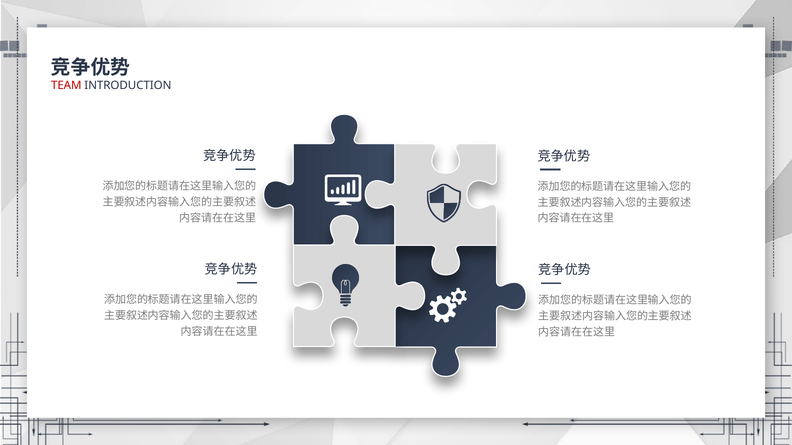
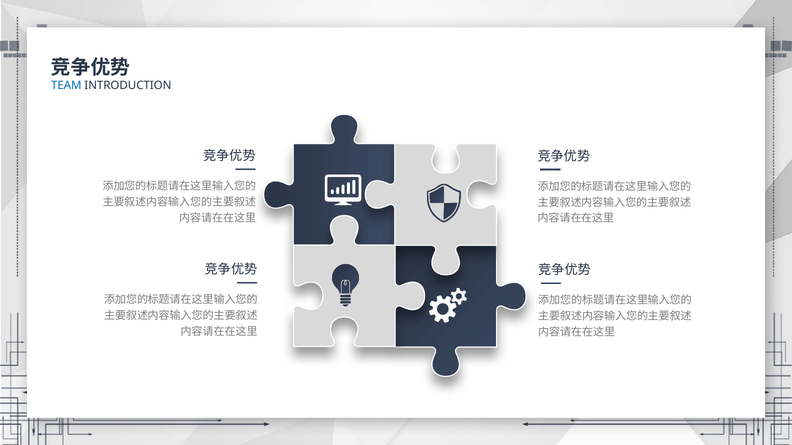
TEAM colour: red -> blue
